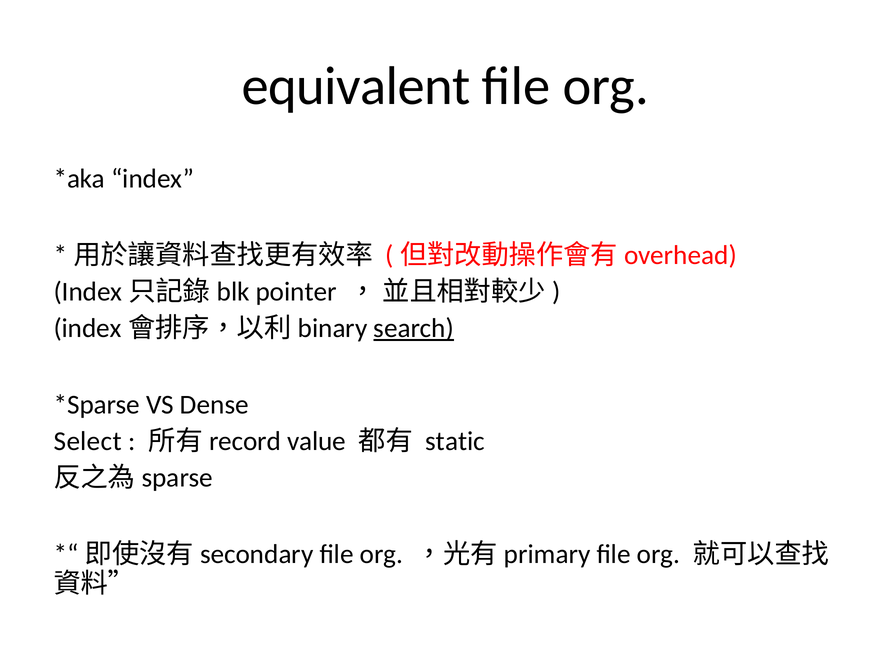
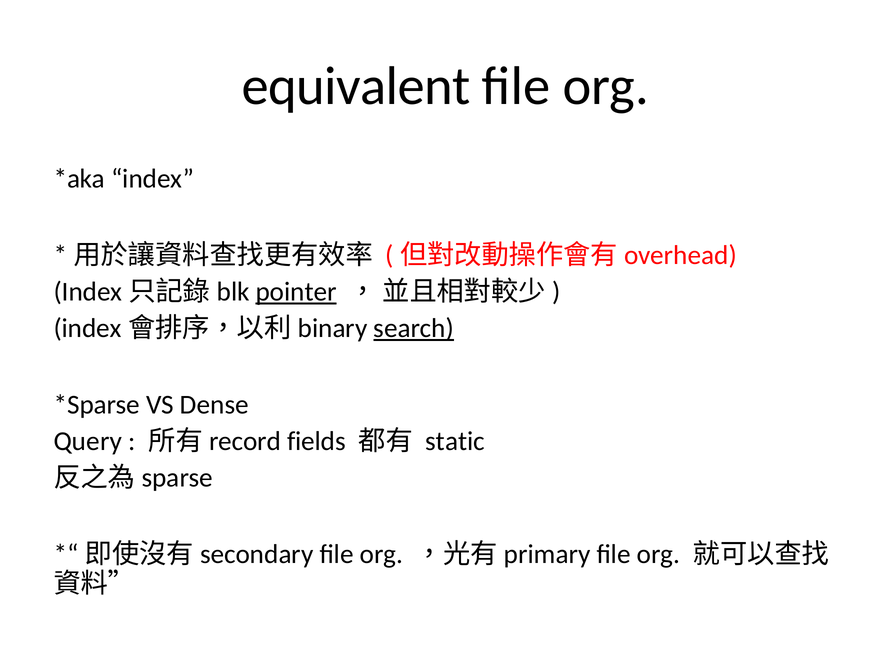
pointer underline: none -> present
Select: Select -> Query
value: value -> fields
